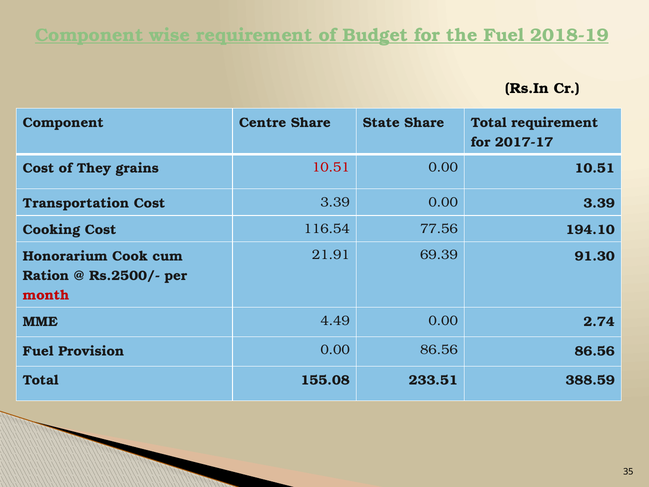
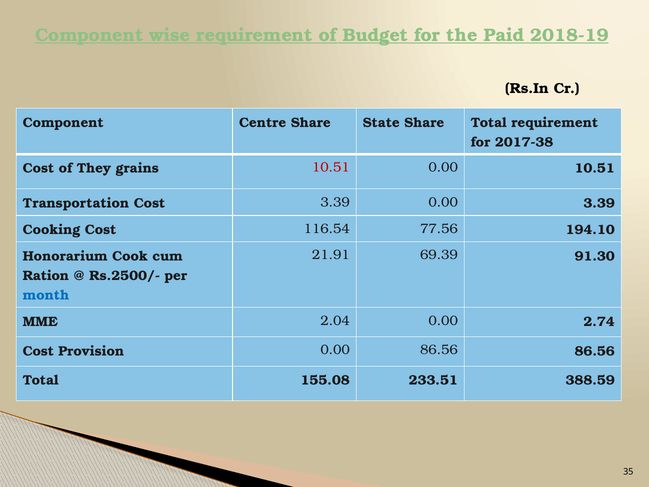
the Fuel: Fuel -> Paid
2017-17: 2017-17 -> 2017-38
month colour: red -> blue
4.49: 4.49 -> 2.04
Fuel at (38, 351): Fuel -> Cost
